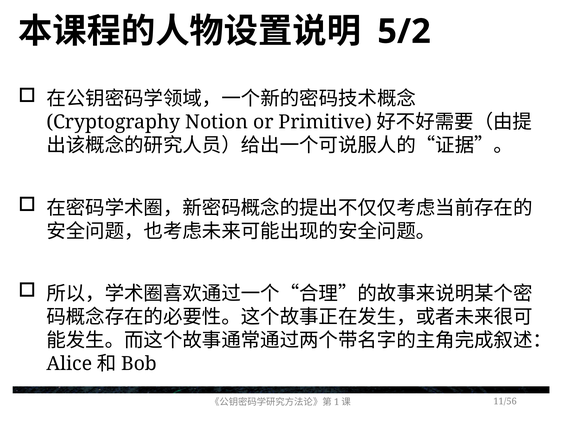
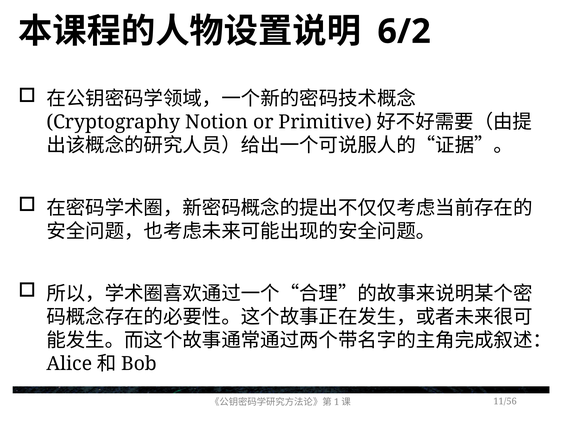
5/2: 5/2 -> 6/2
